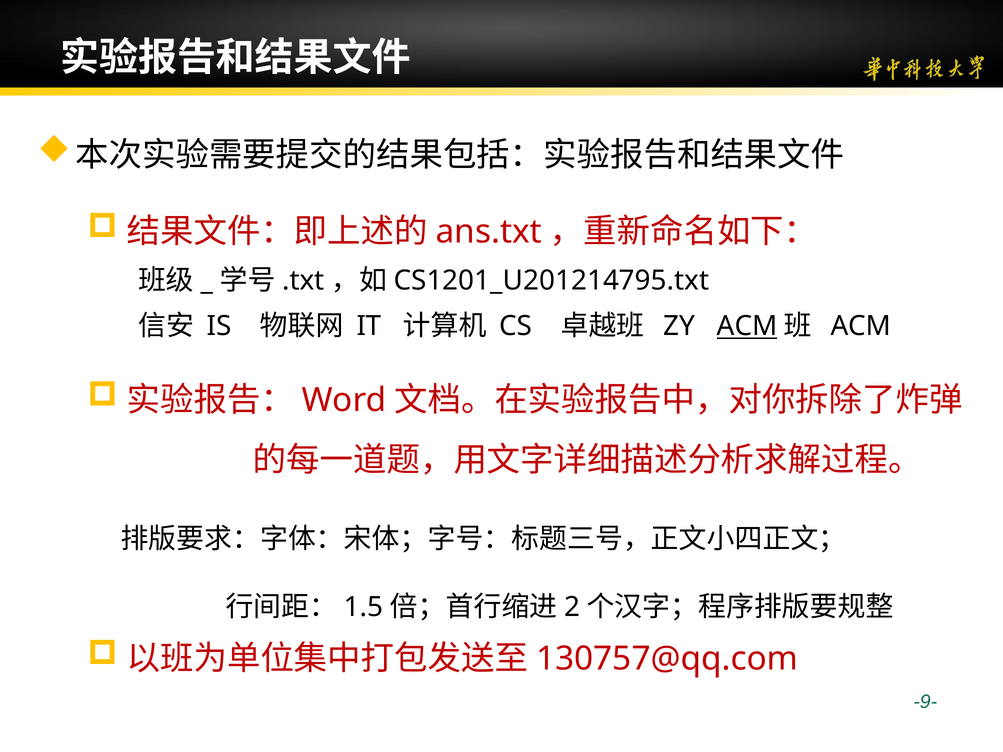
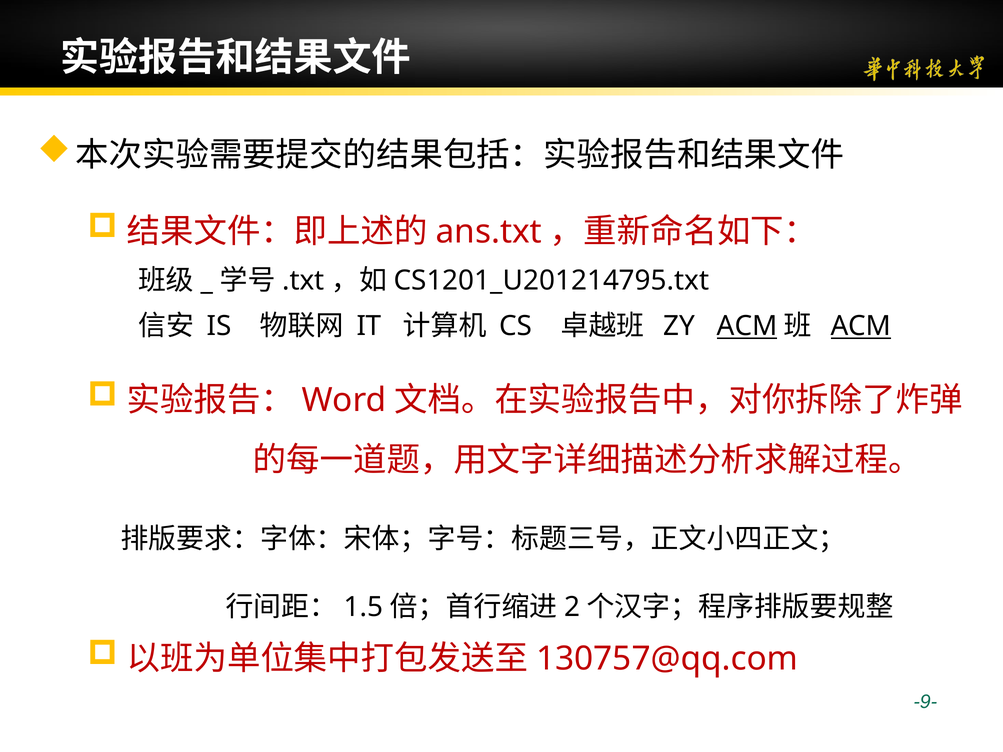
ACM at (861, 326) underline: none -> present
